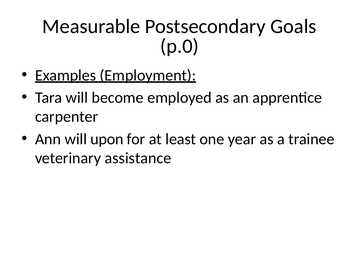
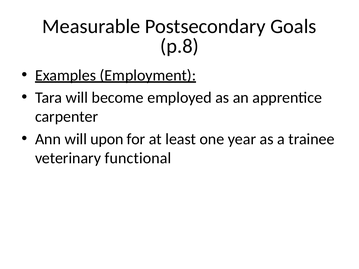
p.0: p.0 -> p.8
assistance: assistance -> functional
